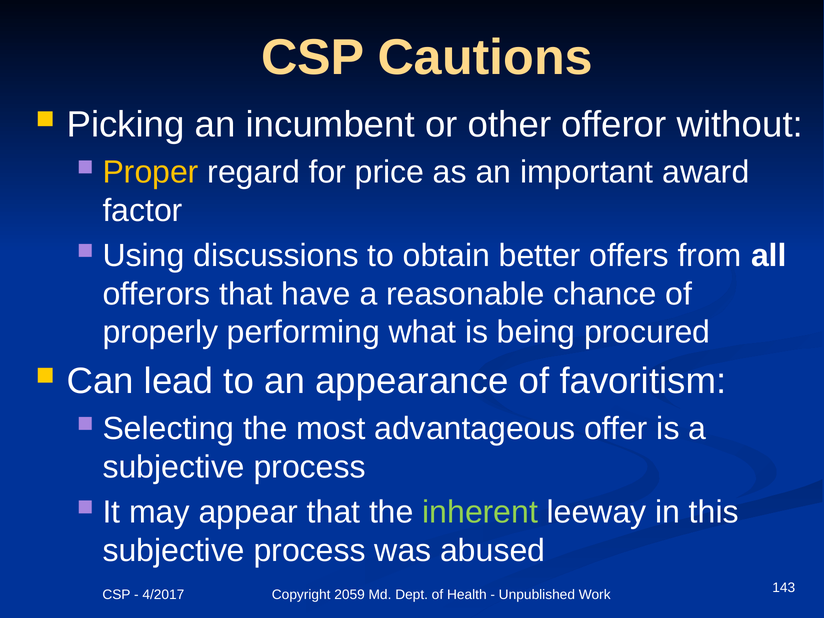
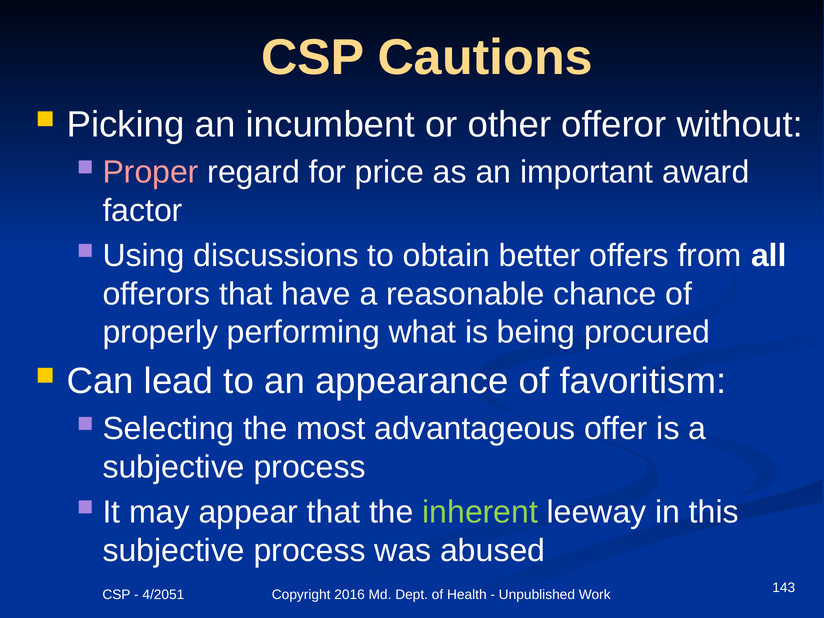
Proper colour: yellow -> pink
4/2017: 4/2017 -> 4/2051
2059: 2059 -> 2016
